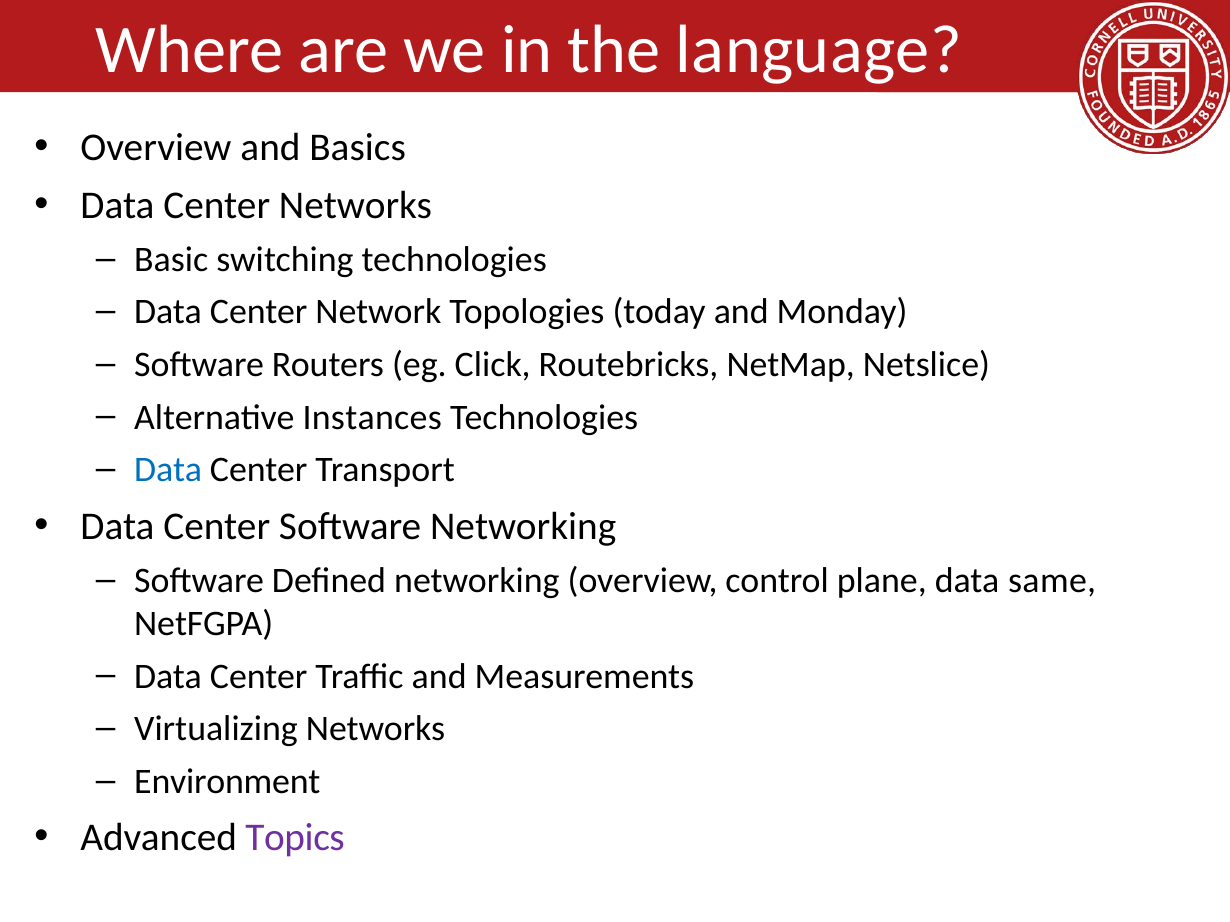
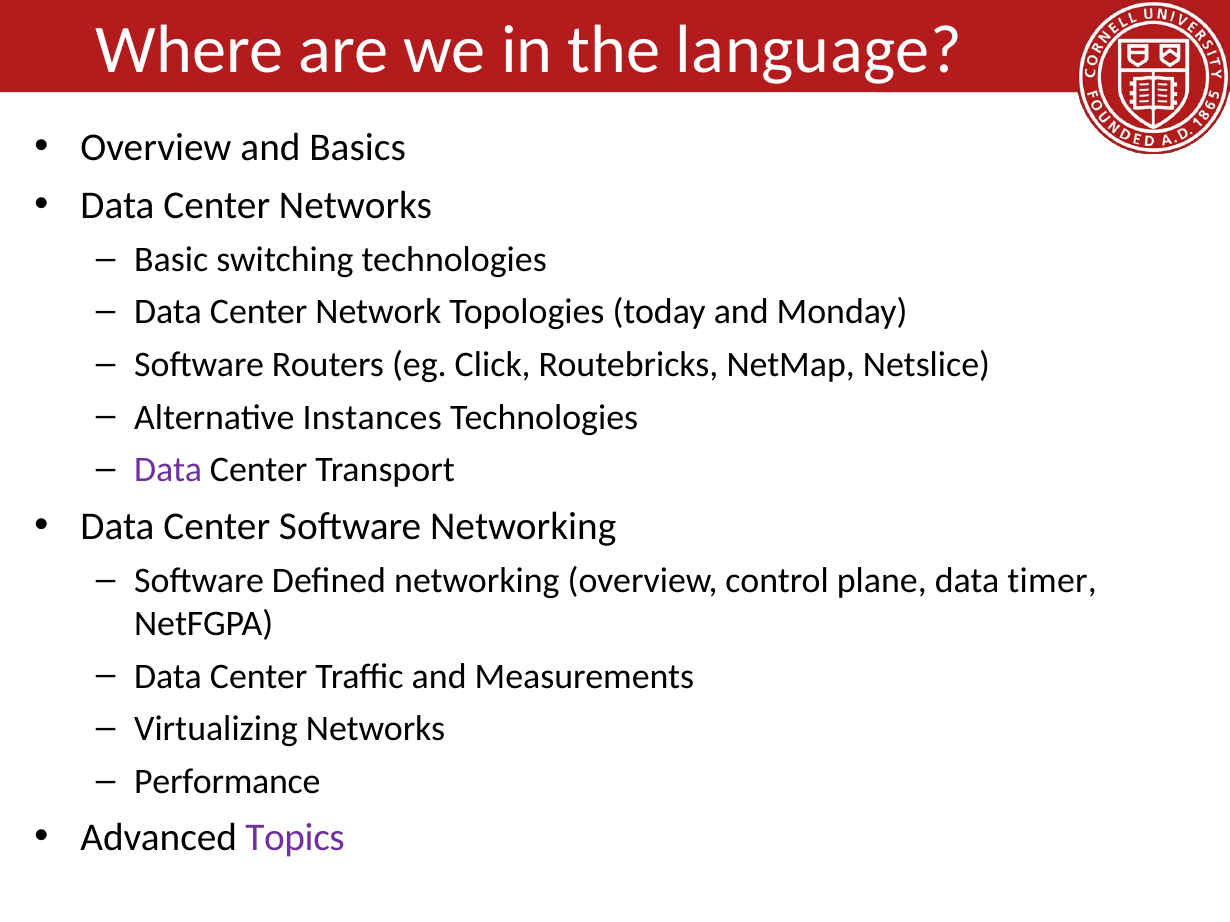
Data at (168, 470) colour: blue -> purple
same: same -> timer
Environment: Environment -> Performance
